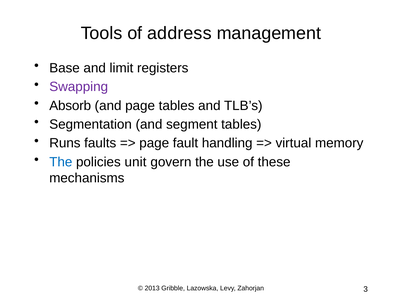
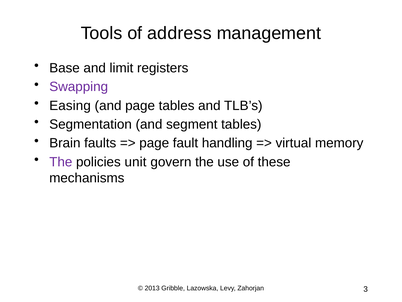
Absorb: Absorb -> Easing
Runs: Runs -> Brain
The at (61, 162) colour: blue -> purple
